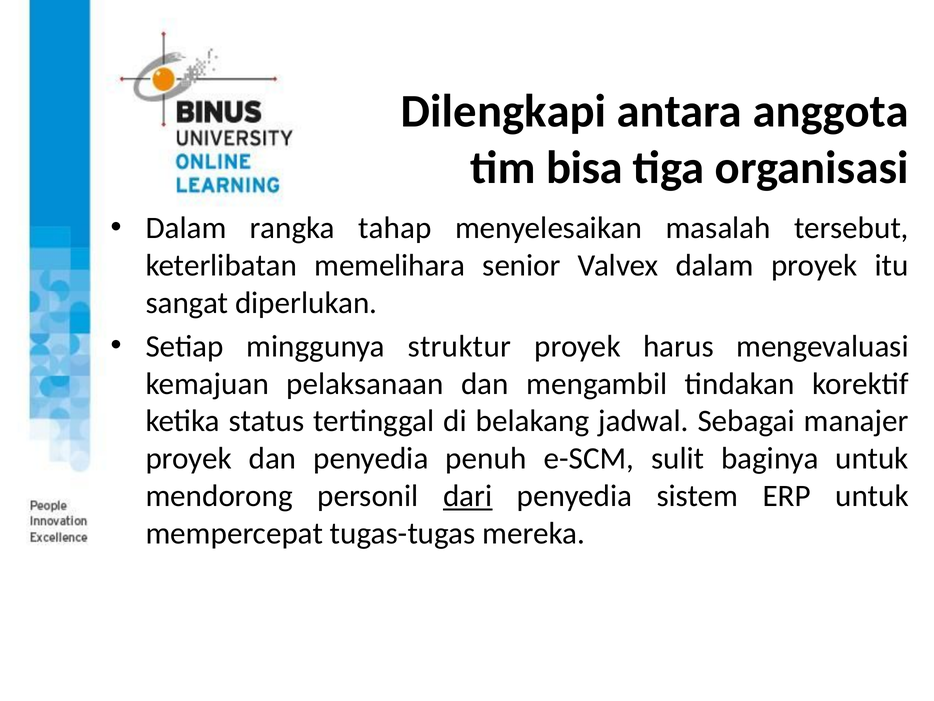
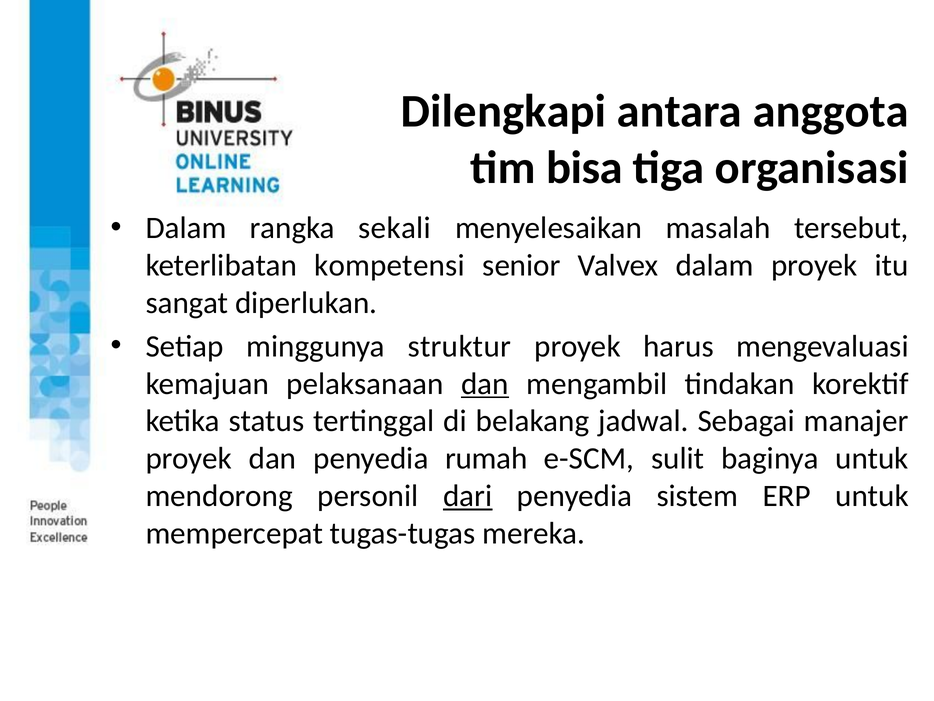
tahap: tahap -> sekali
memelihara: memelihara -> kompetensi
dan at (485, 384) underline: none -> present
penuh: penuh -> rumah
